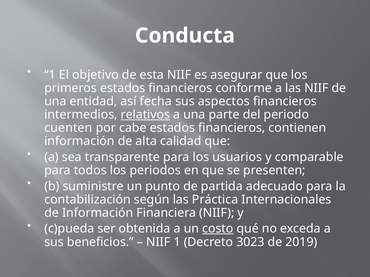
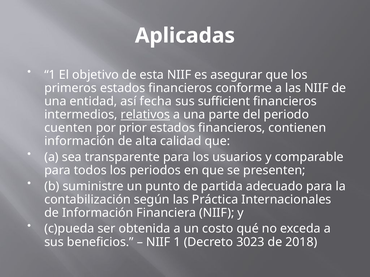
Conducta: Conducta -> Aplicadas
aspectos: aspectos -> sufficient
cabe: cabe -> prior
costo underline: present -> none
2019: 2019 -> 2018
